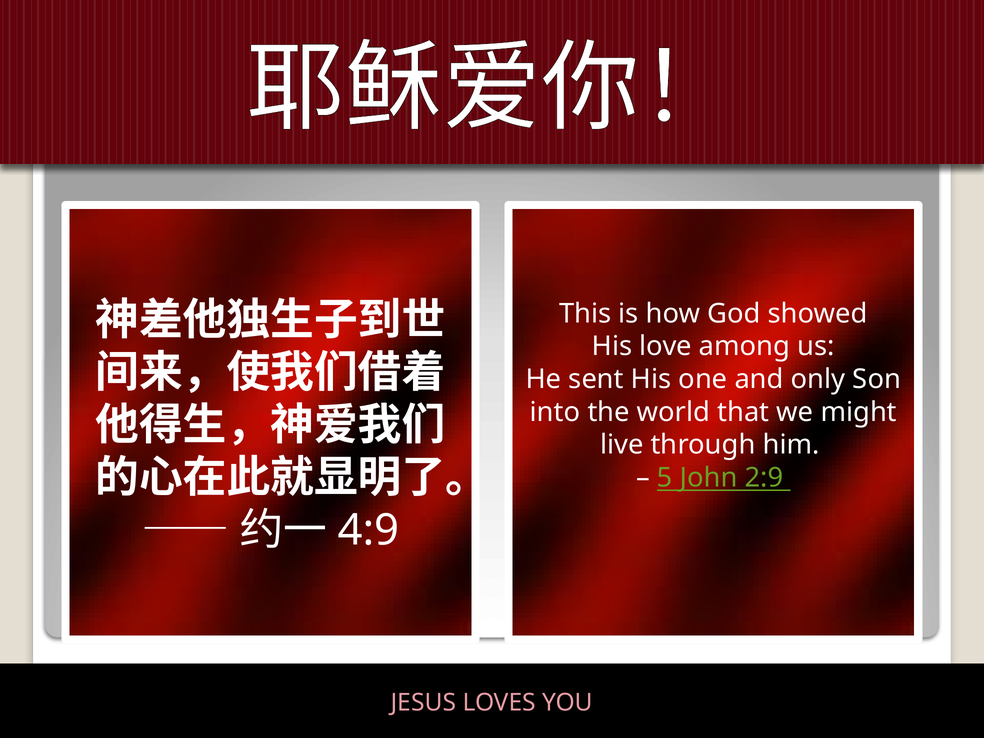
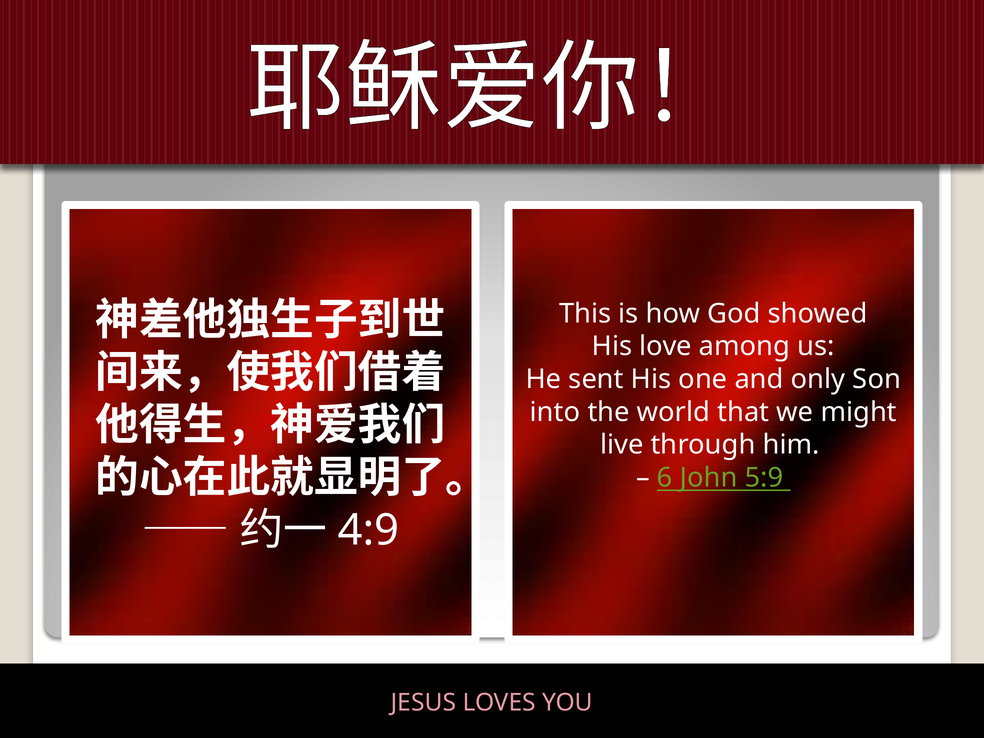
5: 5 -> 6
2:9: 2:9 -> 5:9
